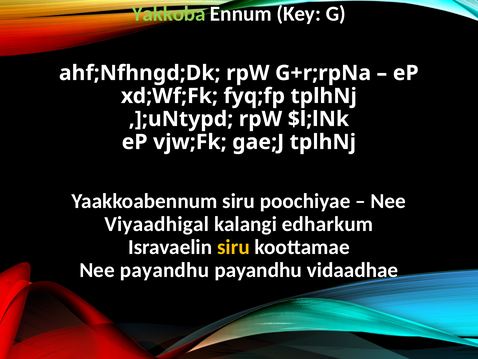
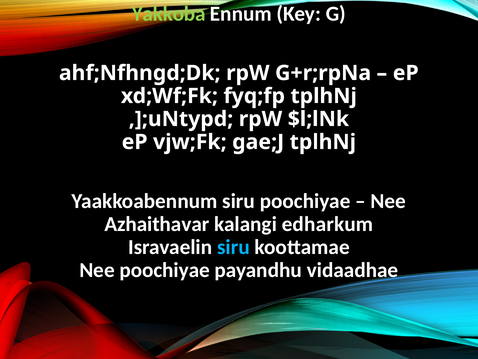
Viyaadhigal: Viyaadhigal -> Azhaithavar
siru at (233, 247) colour: yellow -> light blue
Nee payandhu: payandhu -> poochiyae
